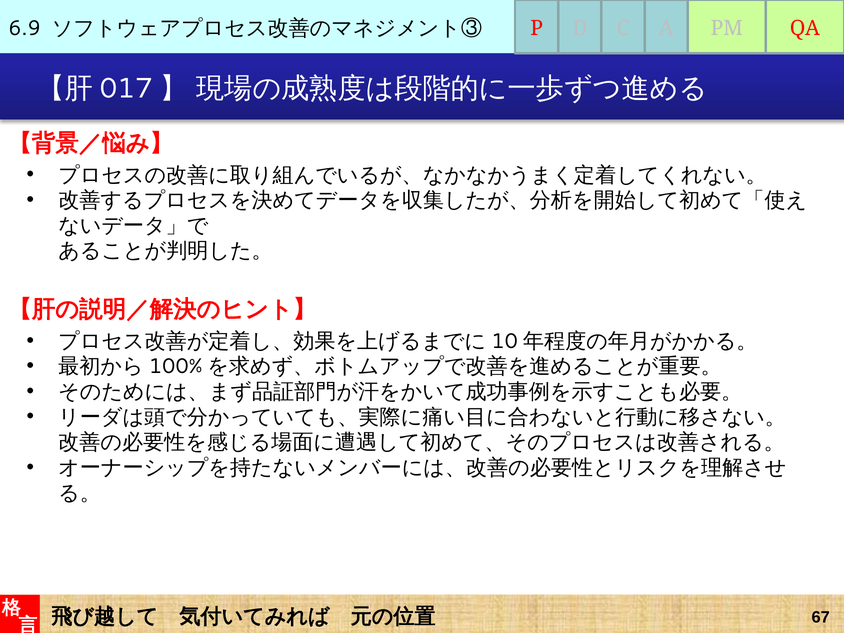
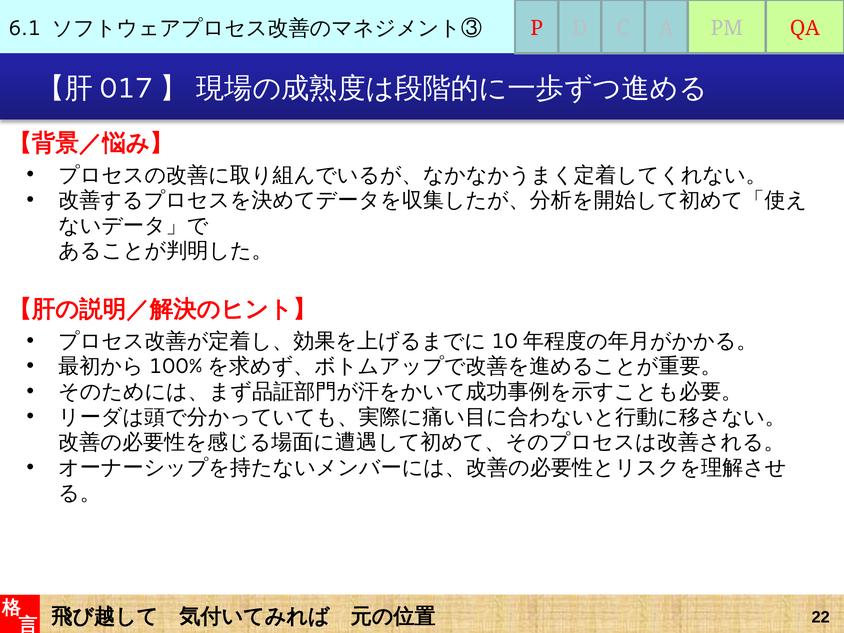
6.9: 6.9 -> 6.1
67: 67 -> 22
